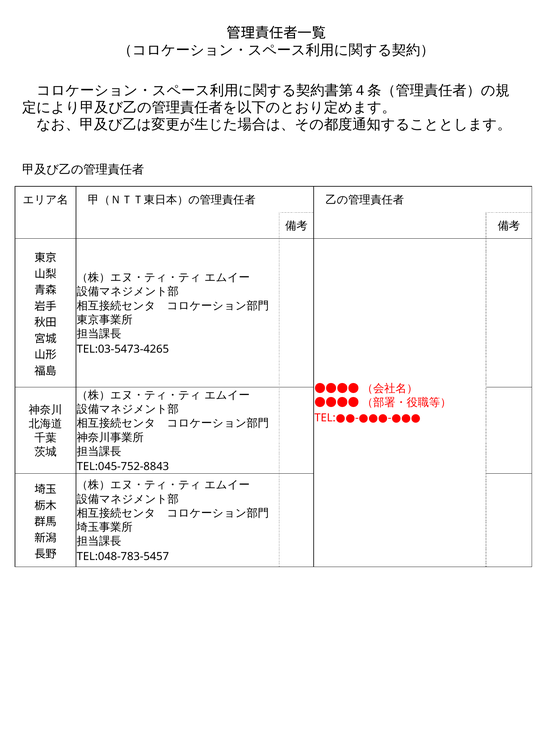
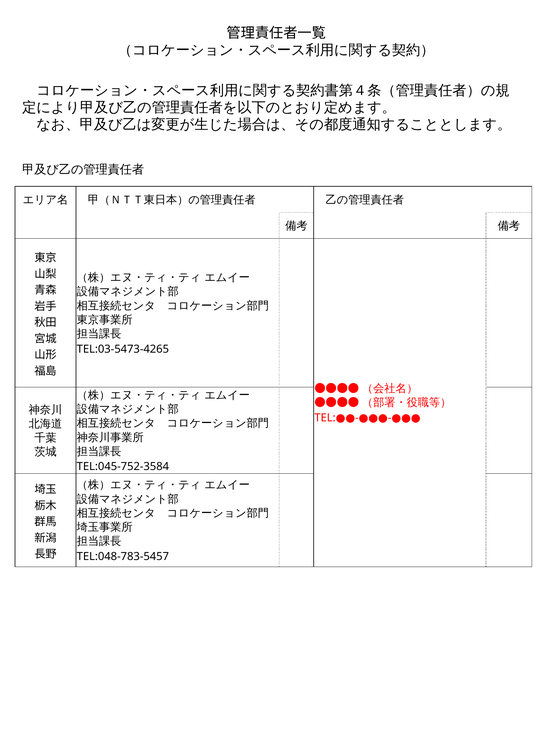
TEL:045-752-8843: TEL:045-752-8843 -> TEL:045-752-3584
